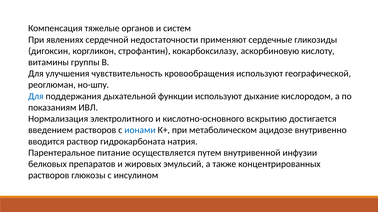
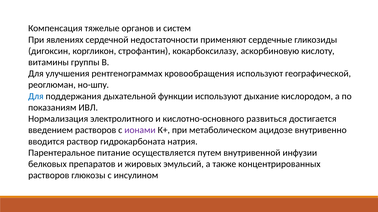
чувствительность: чувствительность -> рентгенограммах
вскрытию: вскрытию -> развиться
ионами colour: blue -> purple
